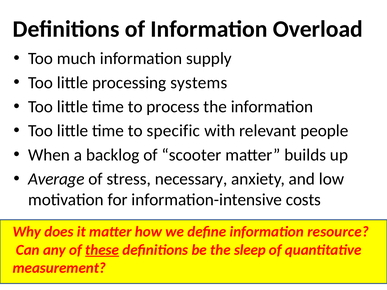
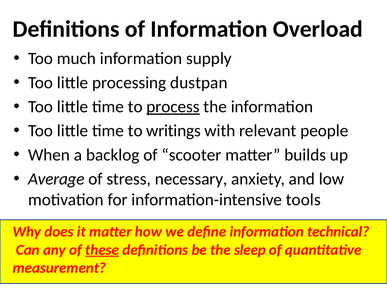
systems: systems -> dustpan
process underline: none -> present
specific: specific -> writings
costs: costs -> tools
resource: resource -> technical
